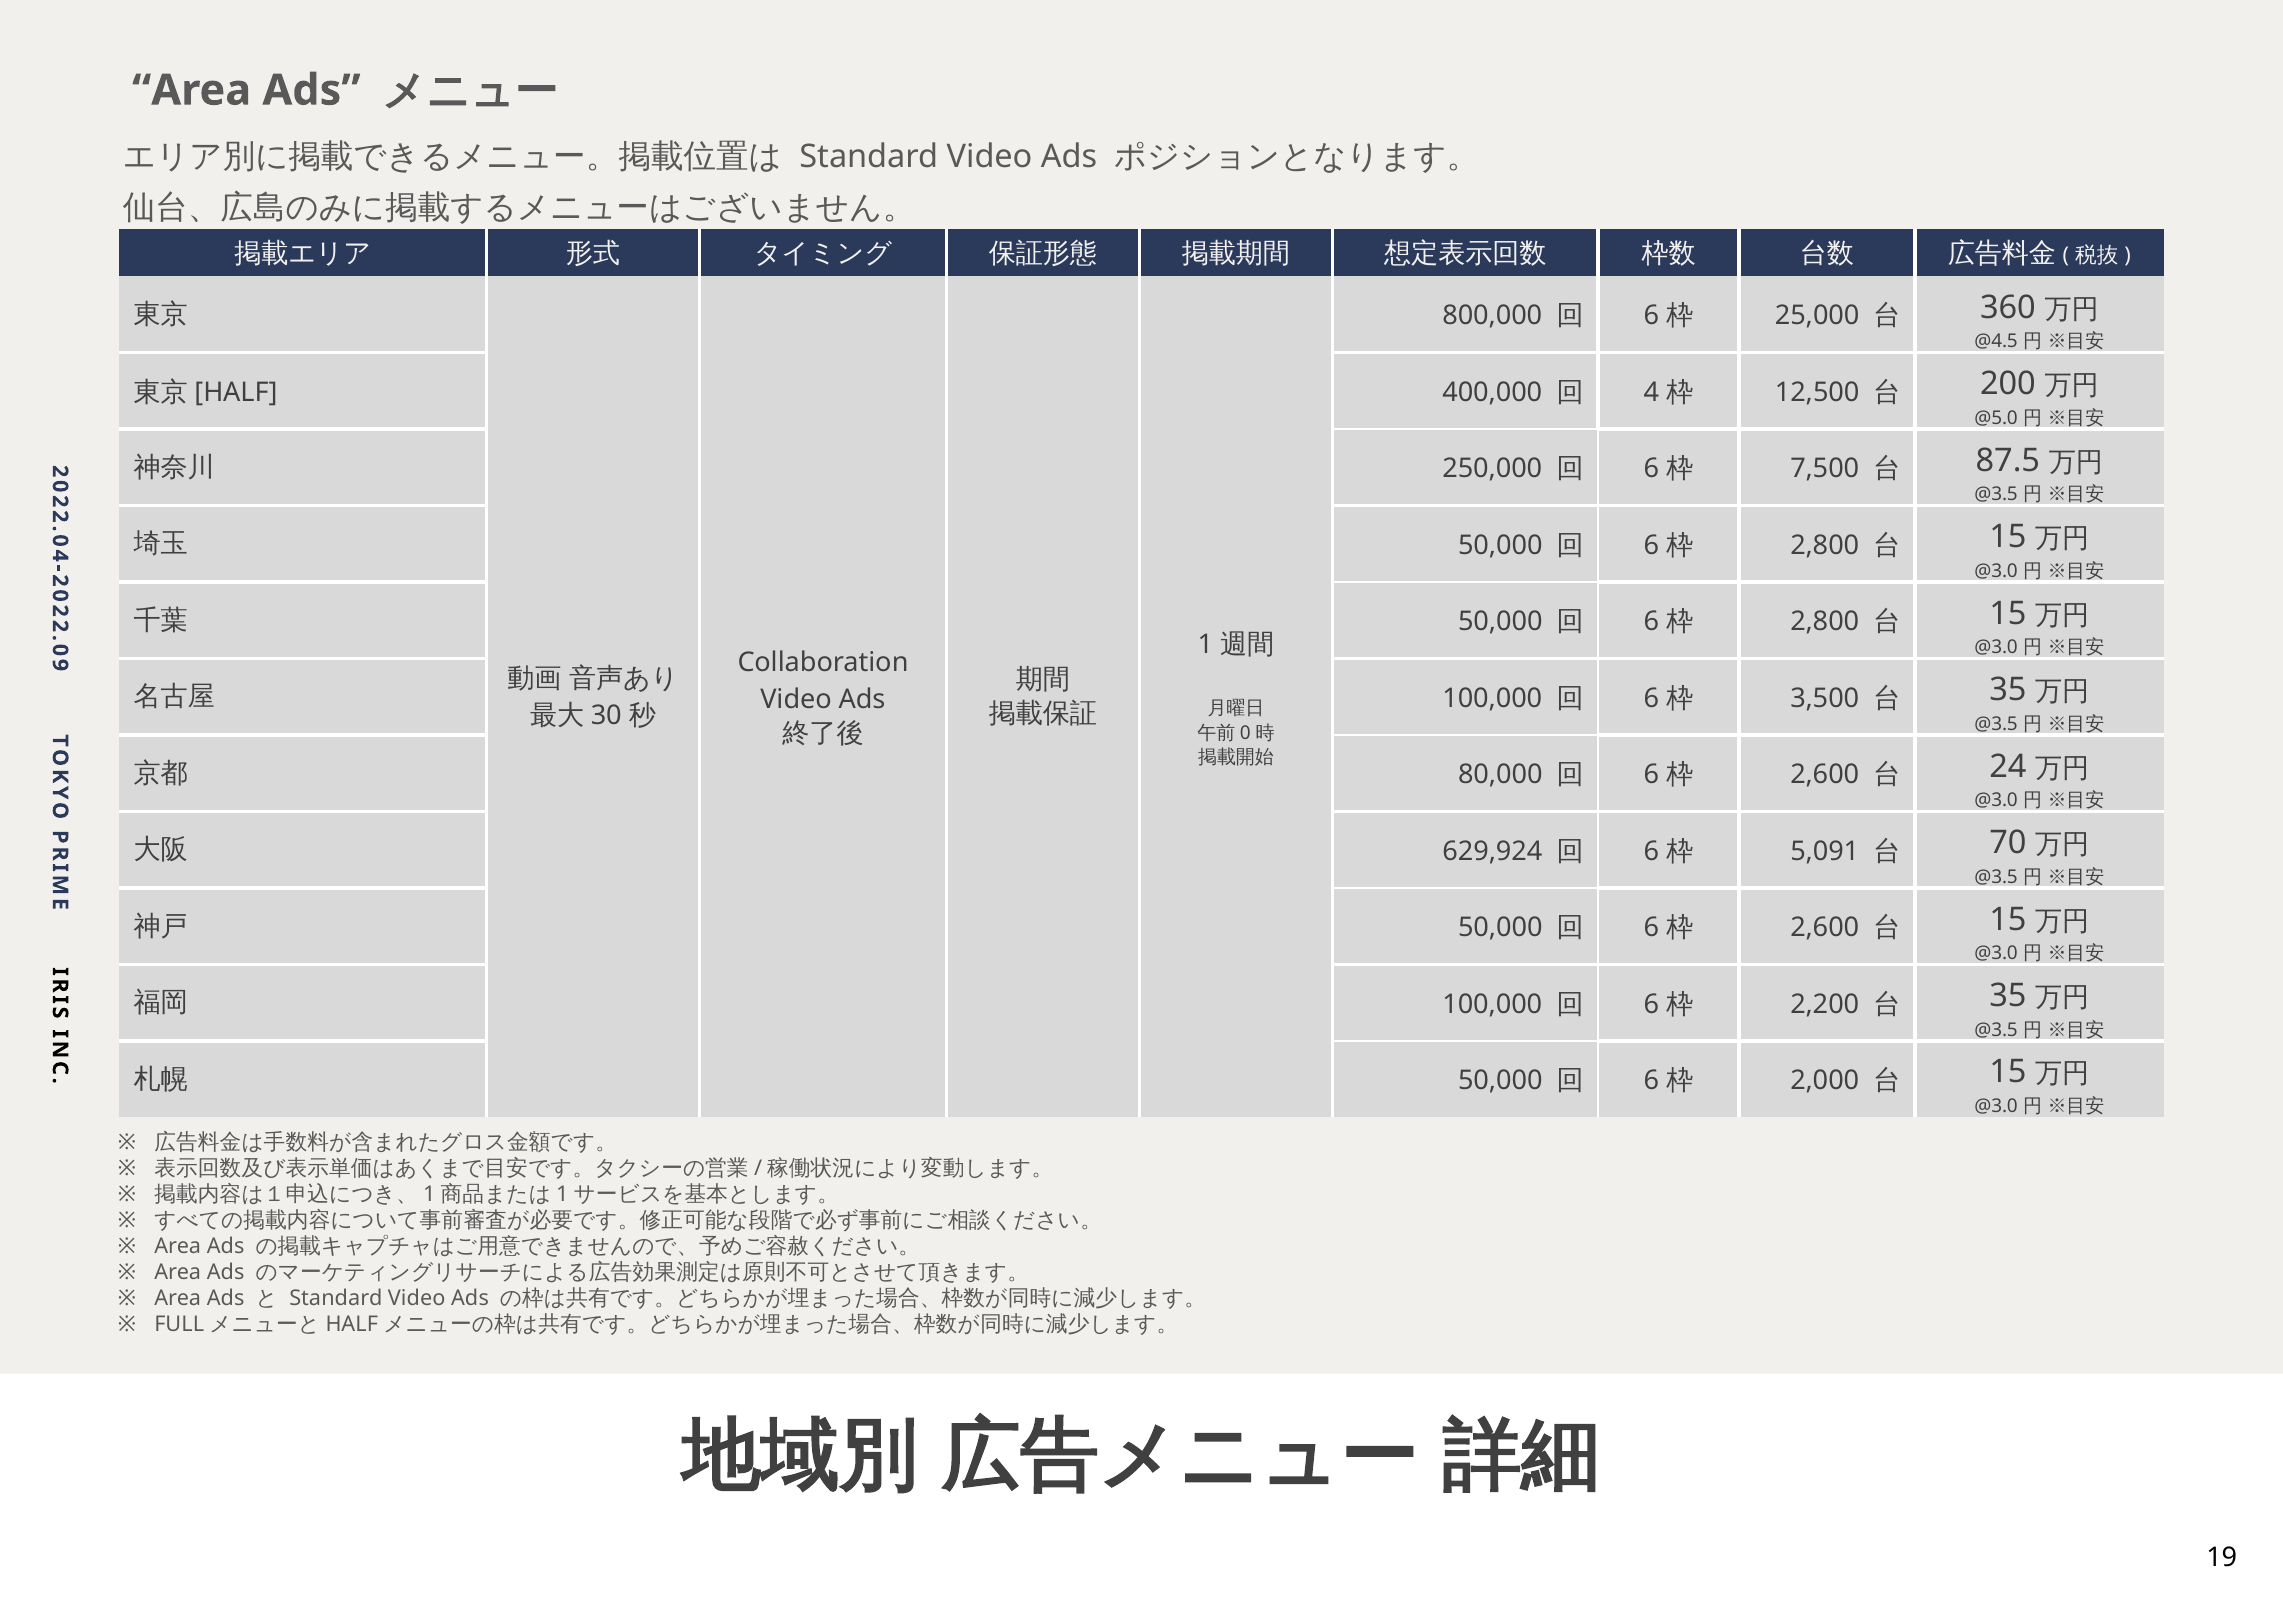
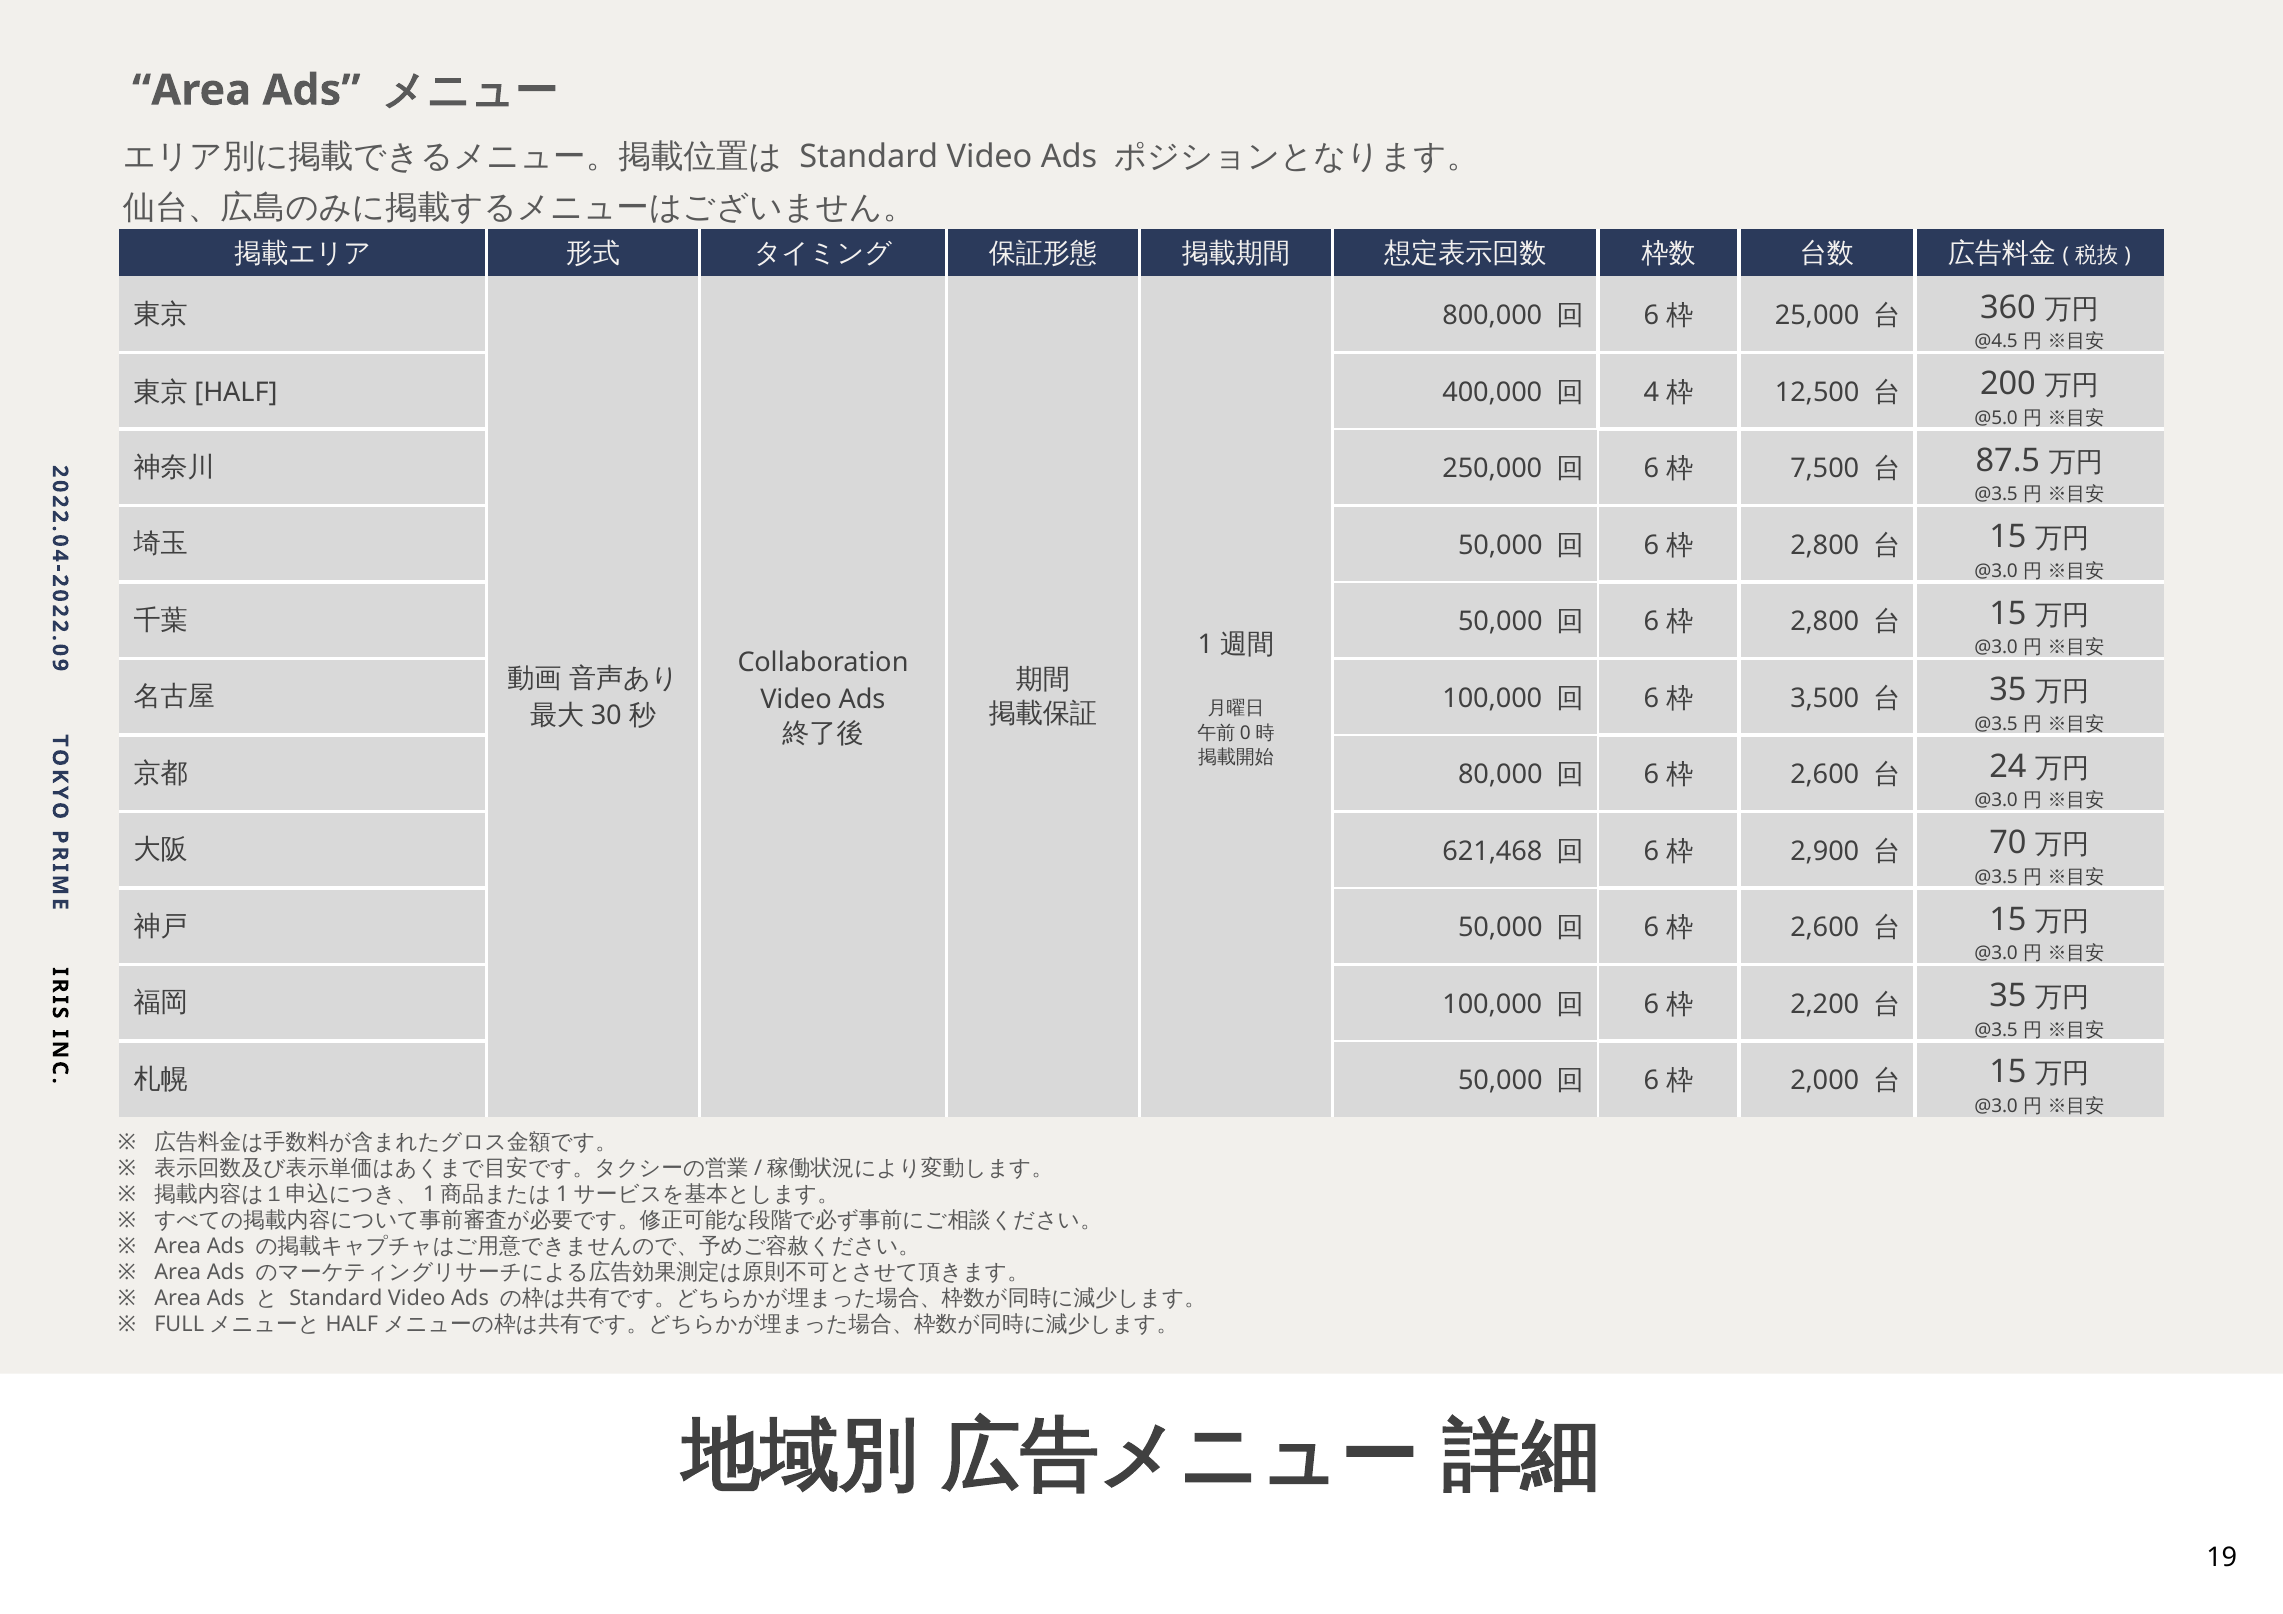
629,924: 629,924 -> 621,468
5,091: 5,091 -> 2,900
